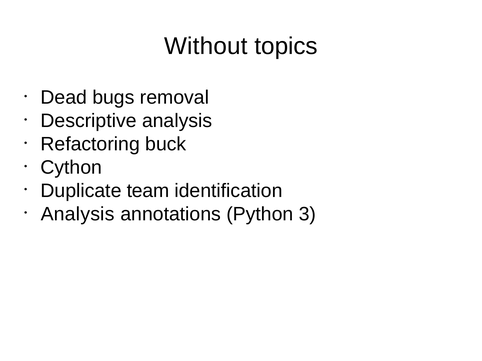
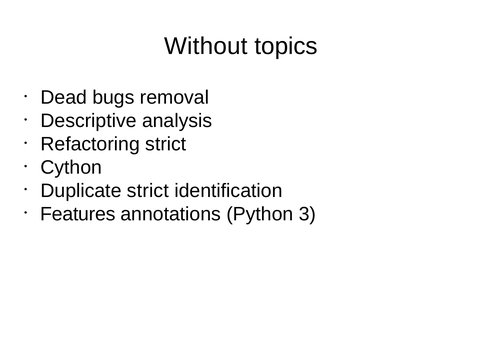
Refactoring buck: buck -> strict
Duplicate team: team -> strict
Analysis at (78, 214): Analysis -> Features
